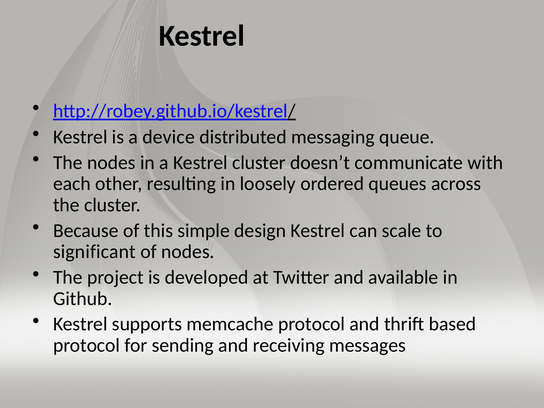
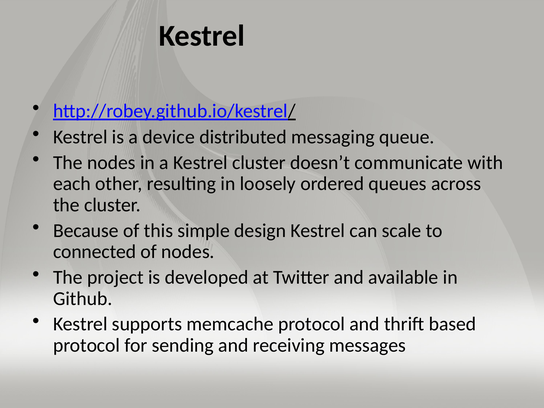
significant: significant -> connected
